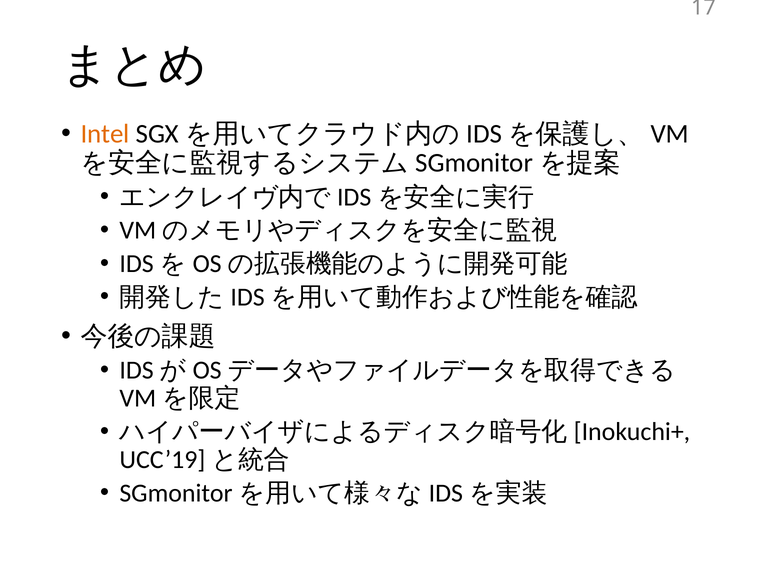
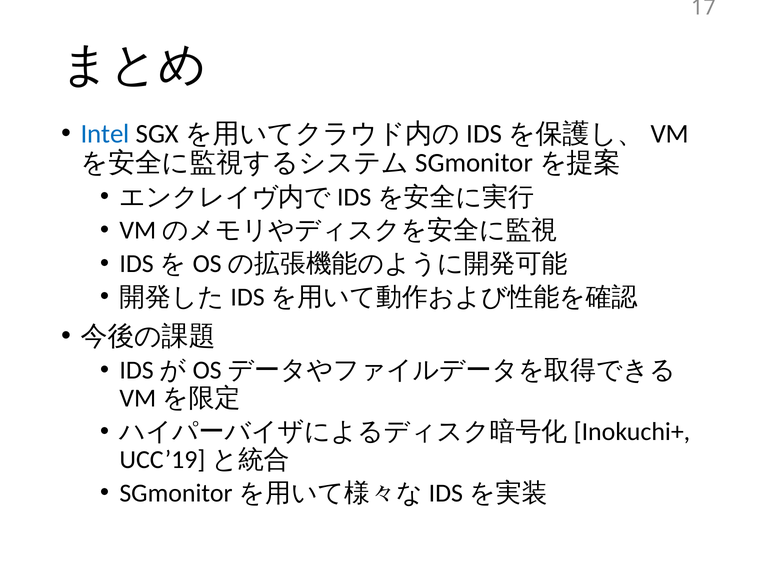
Intel colour: orange -> blue
